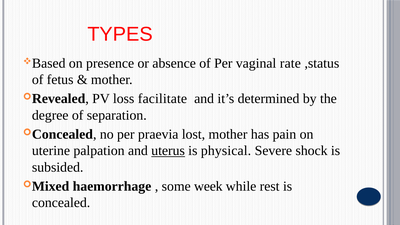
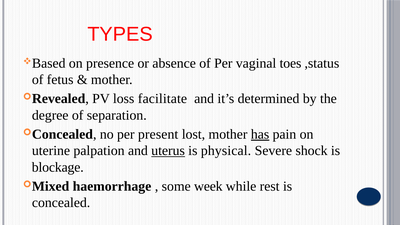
rate: rate -> toes
praevia: praevia -> present
has underline: none -> present
subsided: subsided -> blockage
